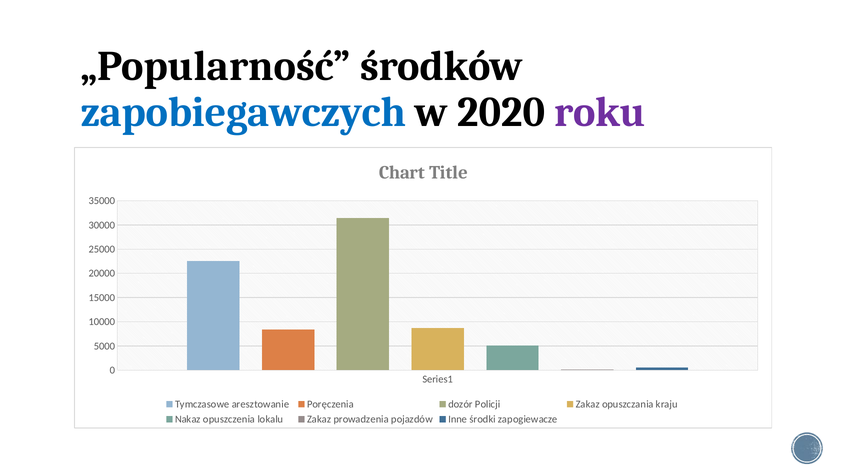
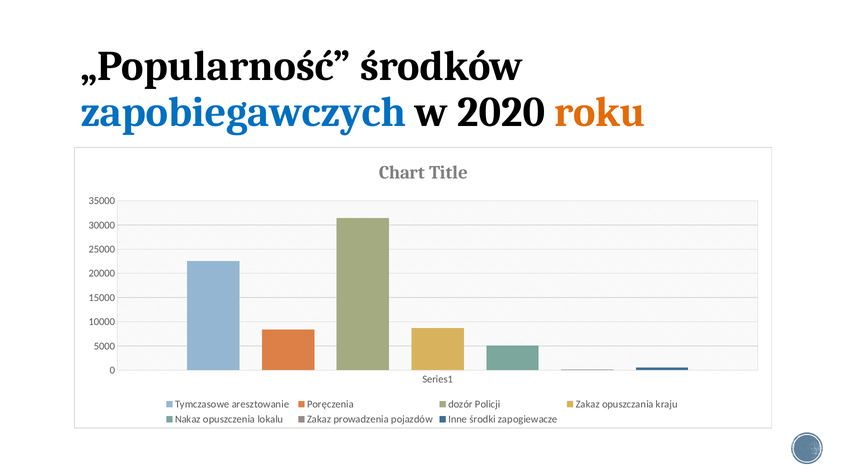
roku colour: purple -> orange
